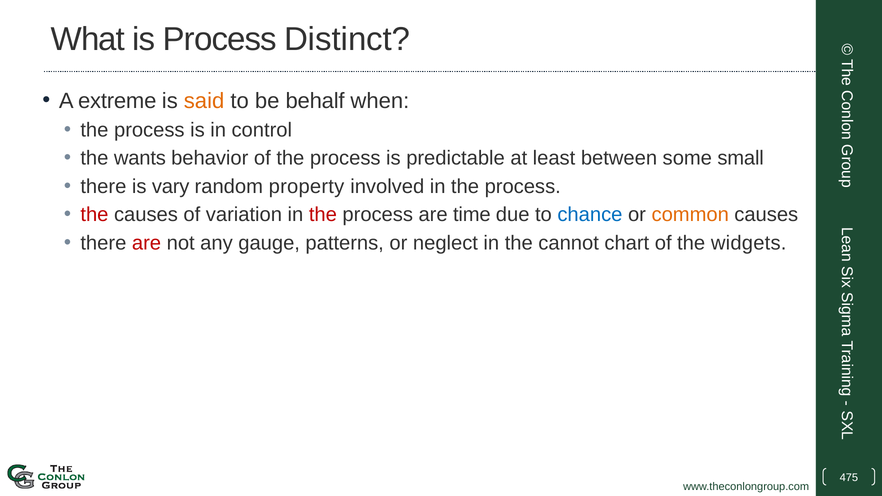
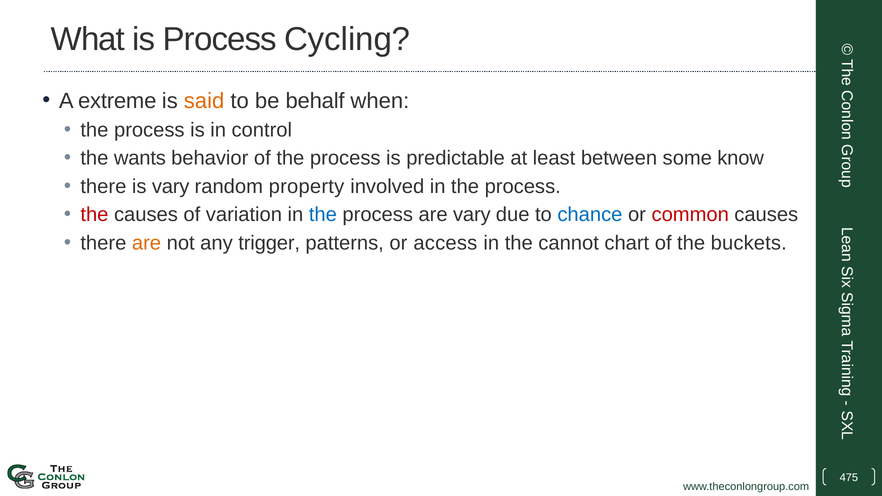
Distinct: Distinct -> Cycling
small: small -> know
the at (323, 215) colour: red -> blue
are time: time -> vary
common colour: orange -> red
are at (147, 243) colour: red -> orange
gauge: gauge -> trigger
neglect: neglect -> access
widgets: widgets -> buckets
